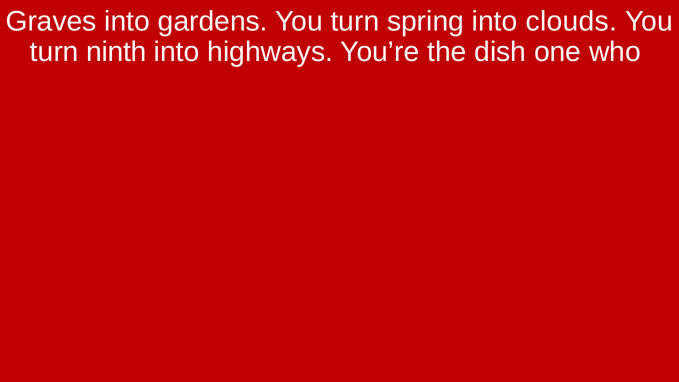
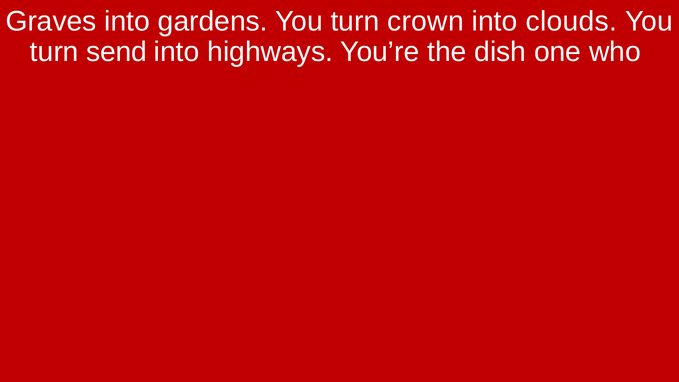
spring: spring -> crown
ninth: ninth -> send
